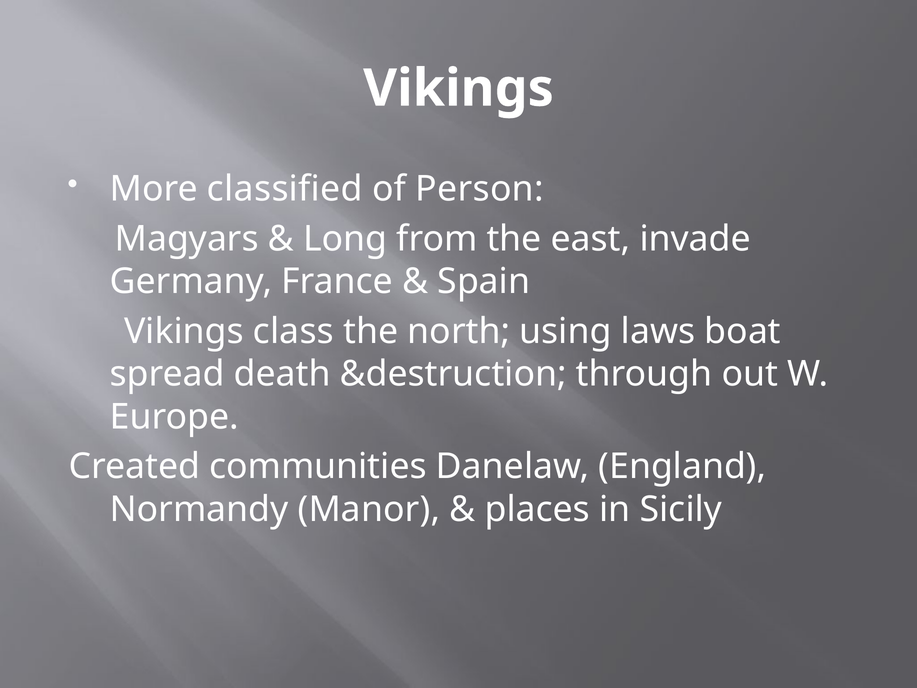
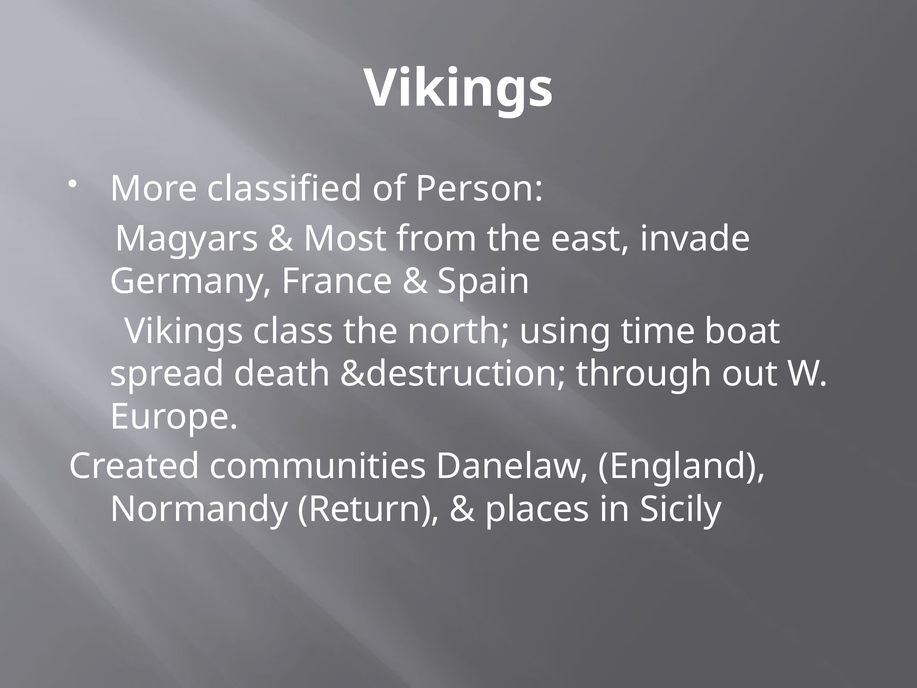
Long: Long -> Most
laws: laws -> time
Manor: Manor -> Return
